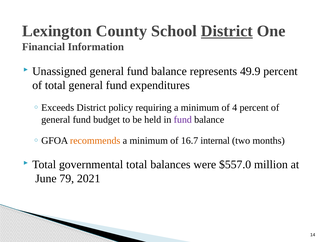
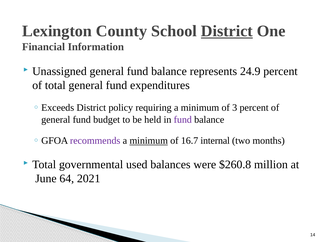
49.9: 49.9 -> 24.9
4: 4 -> 3
recommends colour: orange -> purple
minimum at (149, 141) underline: none -> present
governmental total: total -> used
$557.0: $557.0 -> $260.8
79: 79 -> 64
